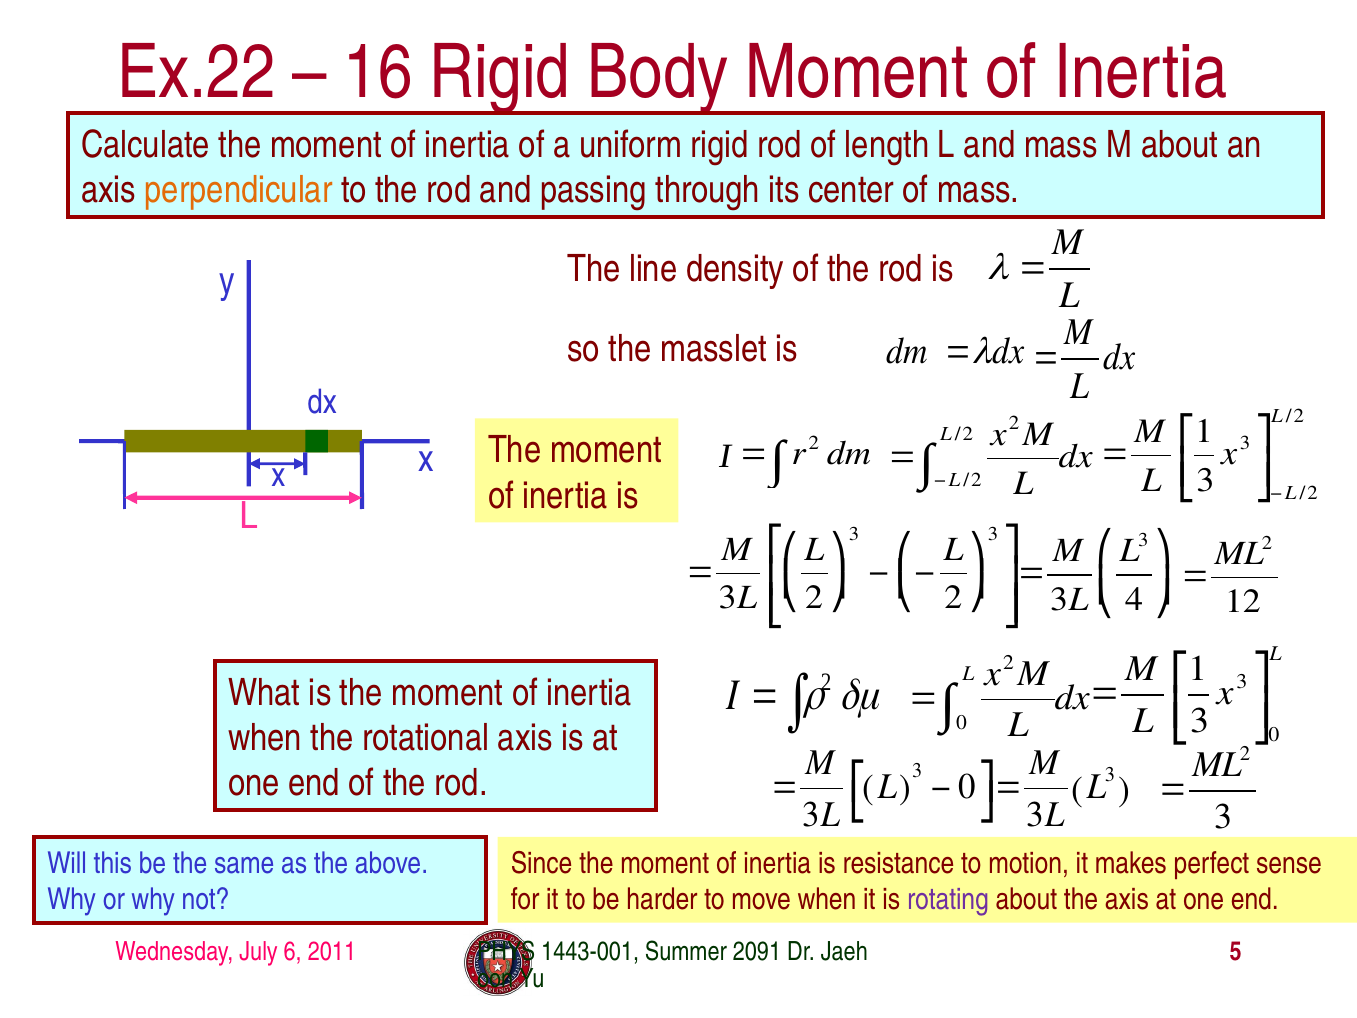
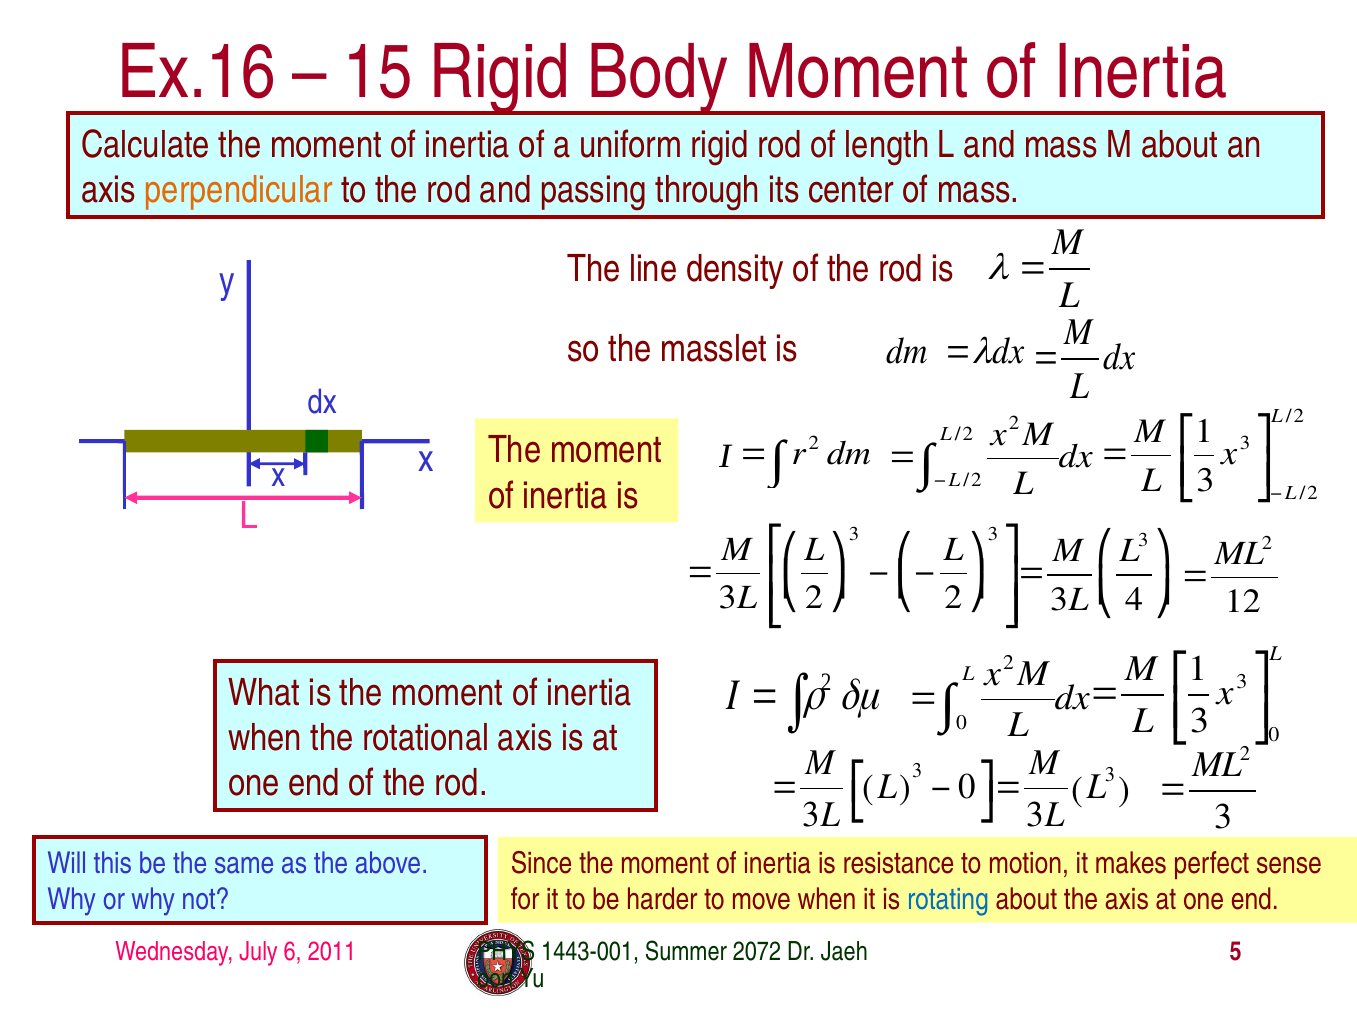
Ex.22: Ex.22 -> Ex.16
16: 16 -> 15
rotating colour: purple -> blue
2091: 2091 -> 2072
